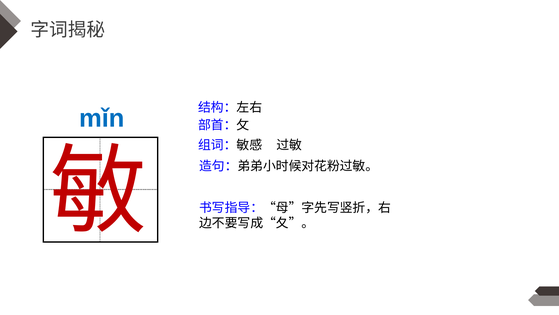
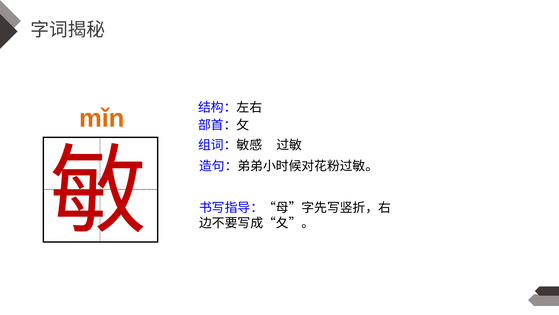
mǐn colour: blue -> orange
